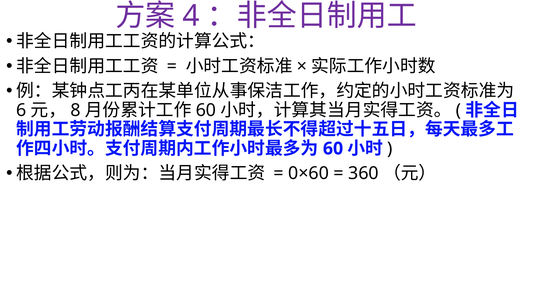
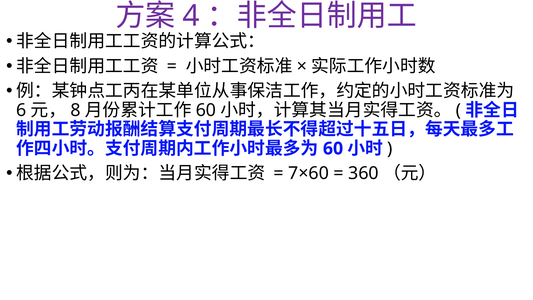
0×60: 0×60 -> 7×60
